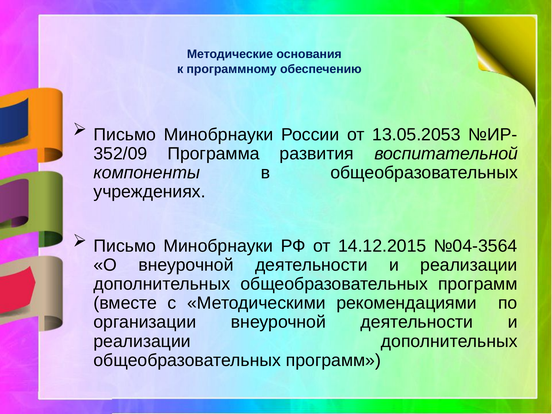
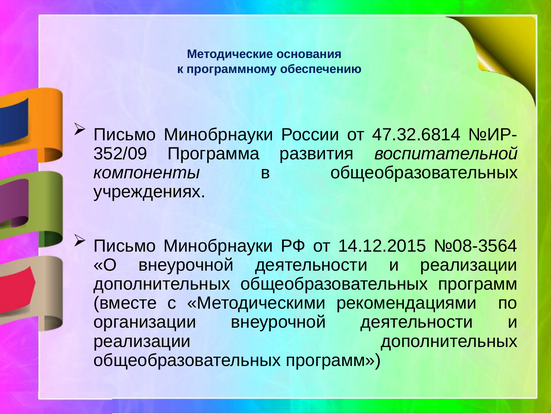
13.05.2053: 13.05.2053 -> 47.32.6814
№04-3564: №04-3564 -> №08-3564
